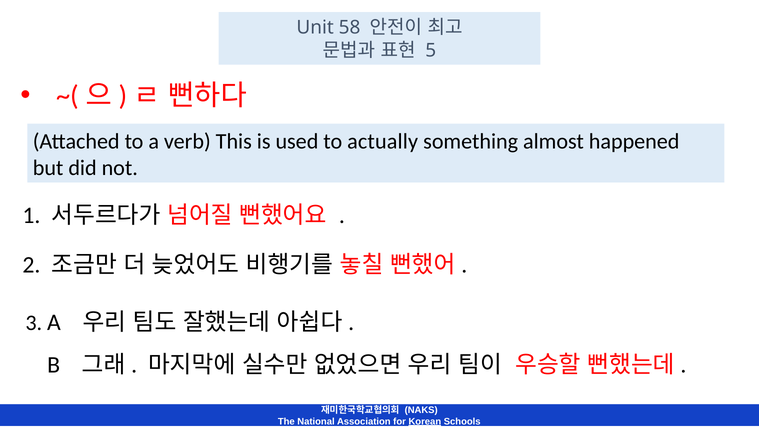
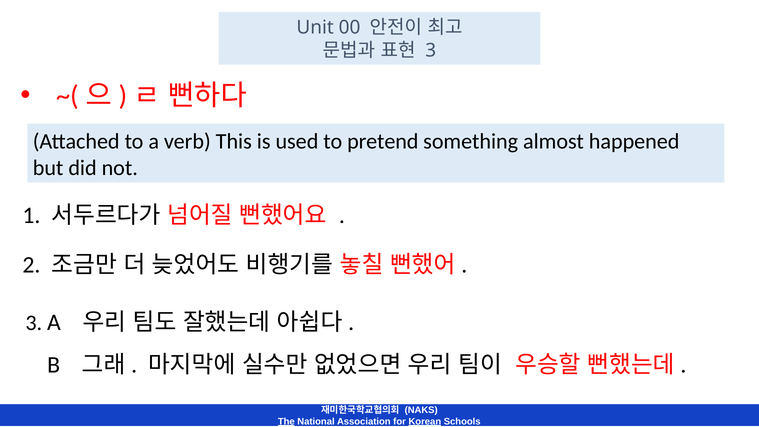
58: 58 -> 00
5 at (431, 50): 5 -> 3
actually: actually -> pretend
The underline: none -> present
